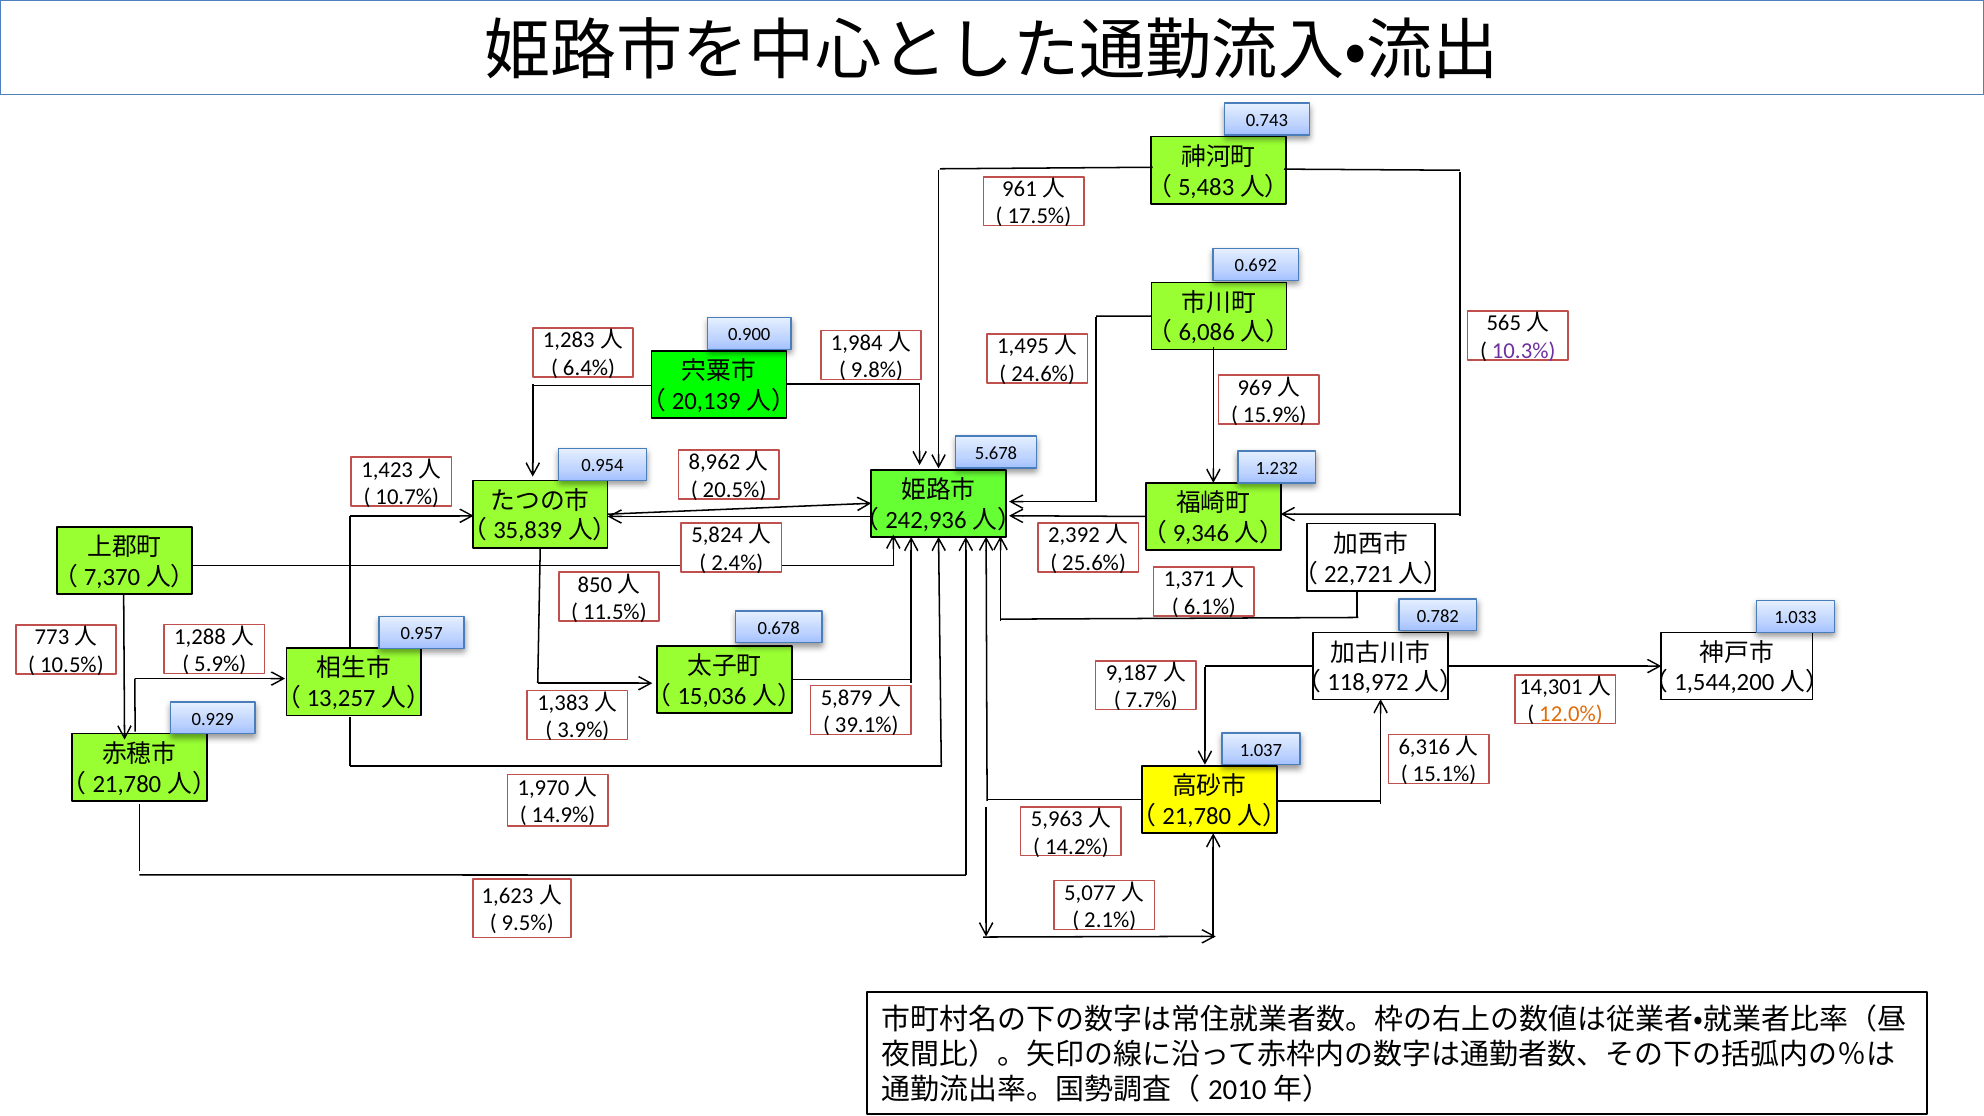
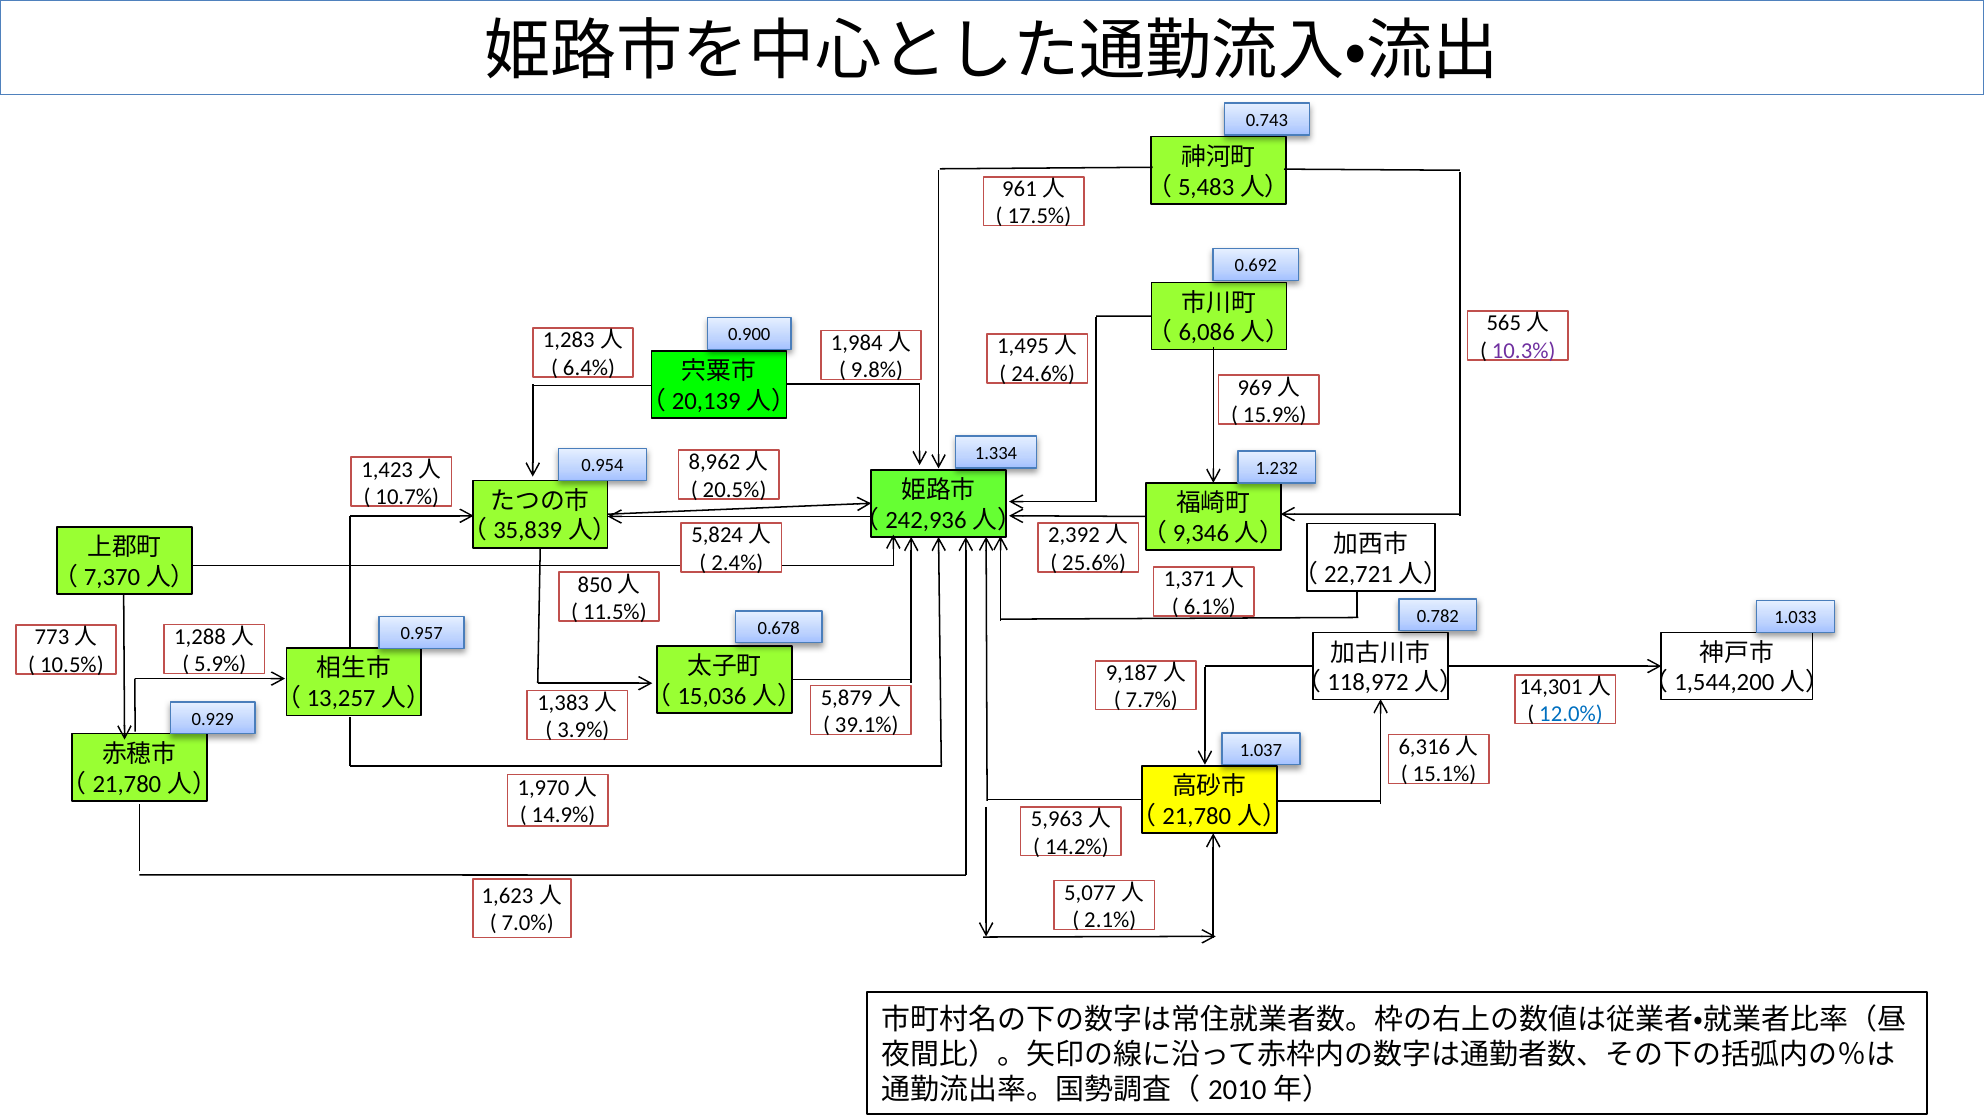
5.678: 5.678 -> 1.334
12.0% colour: orange -> blue
9.5%: 9.5% -> 7.0%
